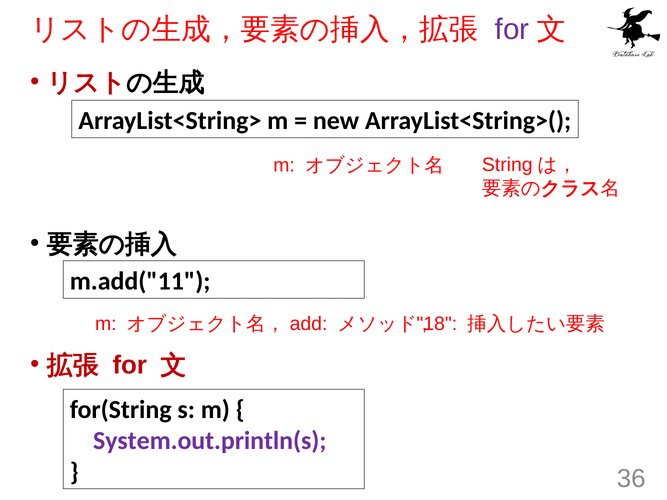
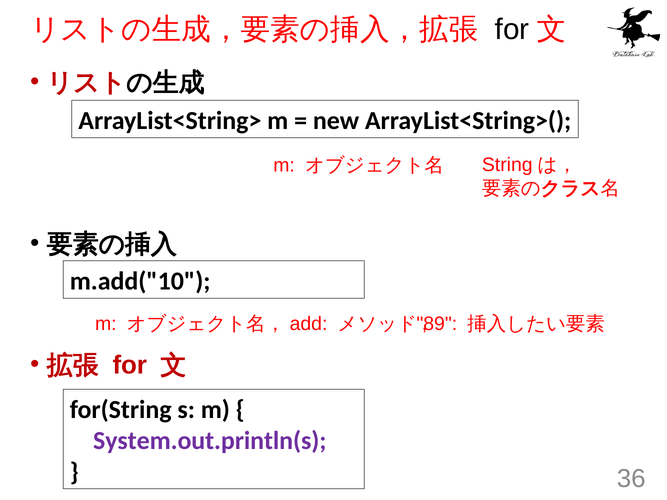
for at (512, 30) colour: purple -> black
m.add("11: m.add("11 -> m.add("10
18: 18 -> 89
